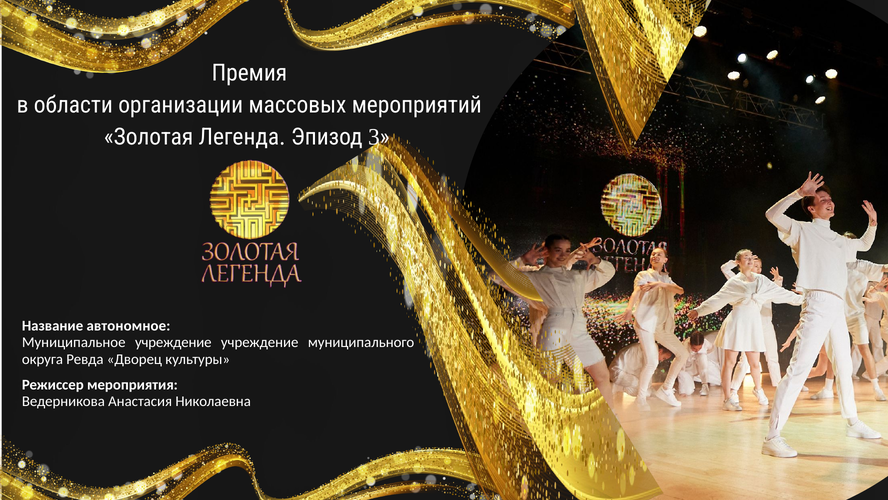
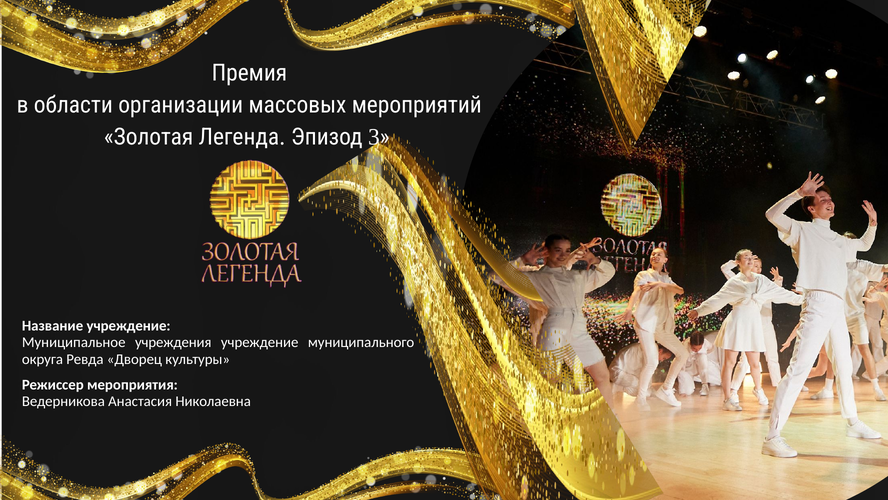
Название автономное: автономное -> учреждение
Муниципальное учреждение: учреждение -> учреждения
